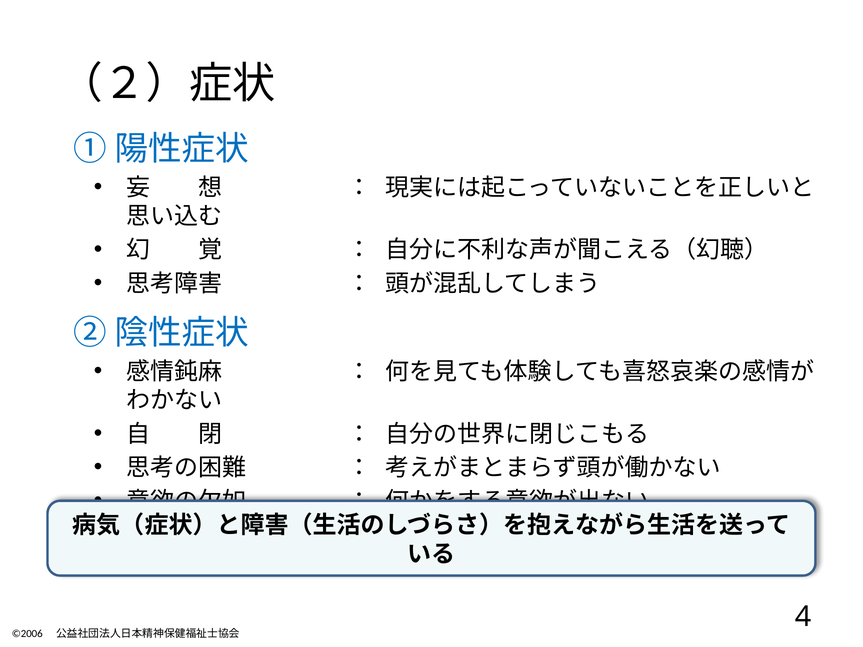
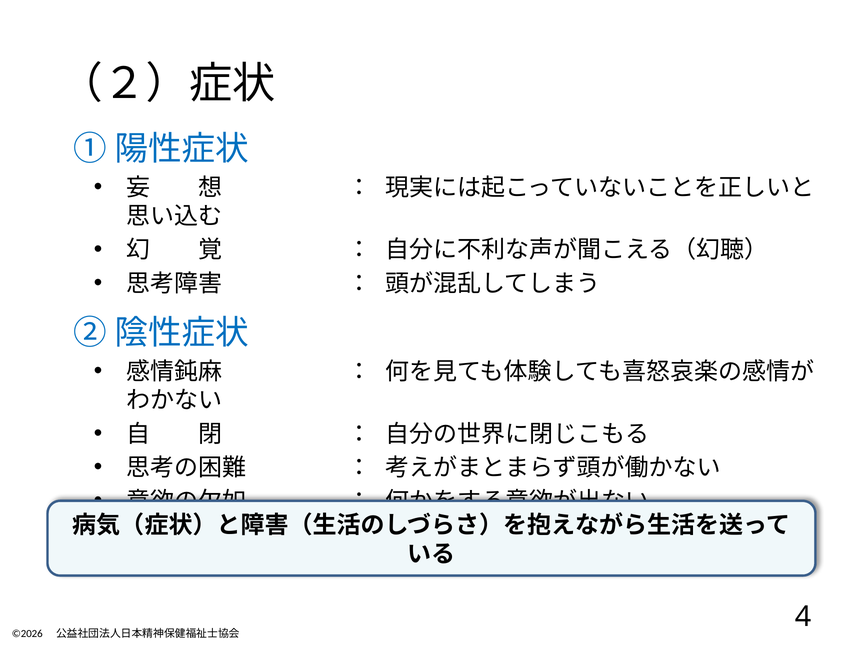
©2006: ©2006 -> ©2026
